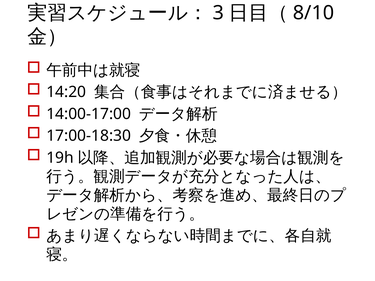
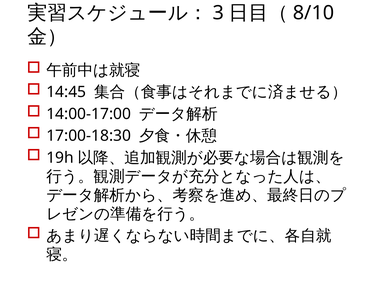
14:20: 14:20 -> 14:45
